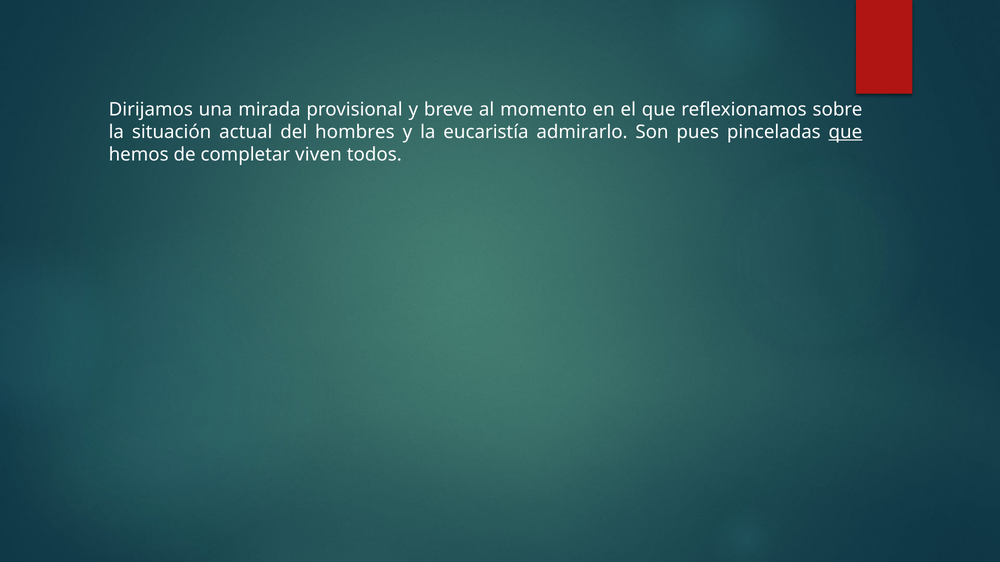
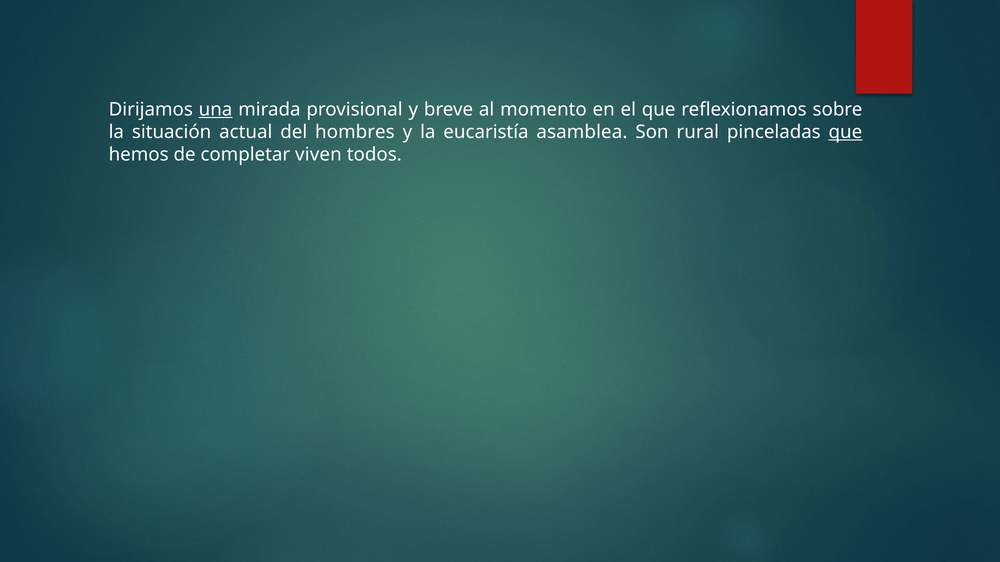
una underline: none -> present
admirarlo: admirarlo -> asamblea
pues: pues -> rural
